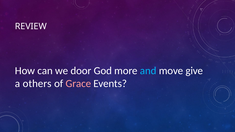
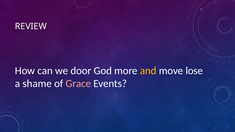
and colour: light blue -> yellow
give: give -> lose
others: others -> shame
